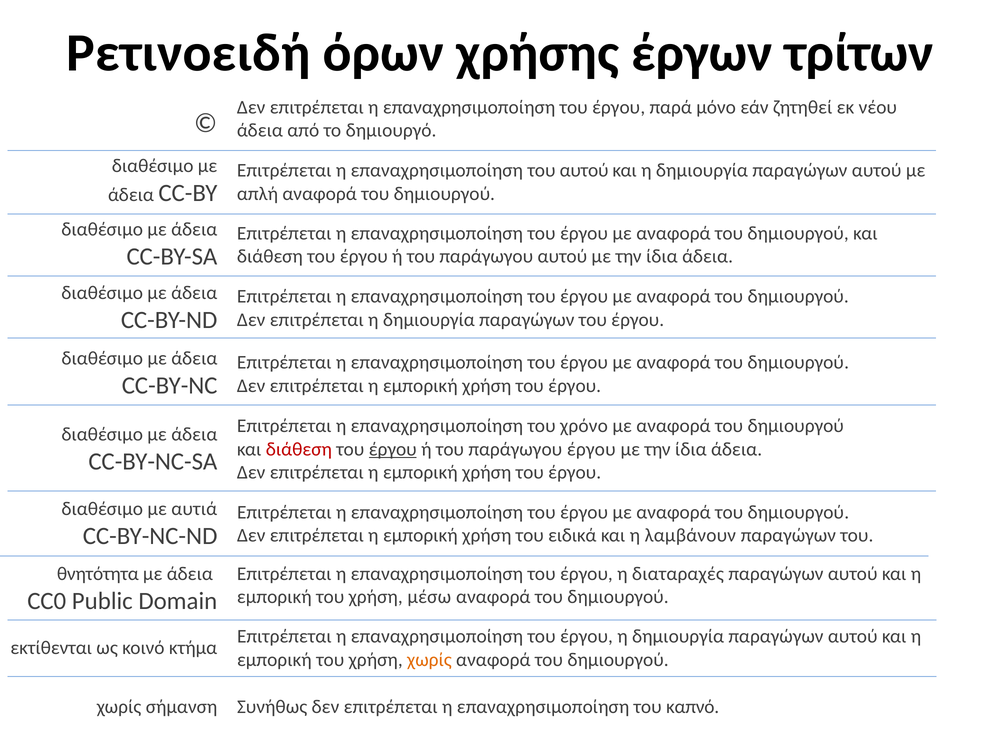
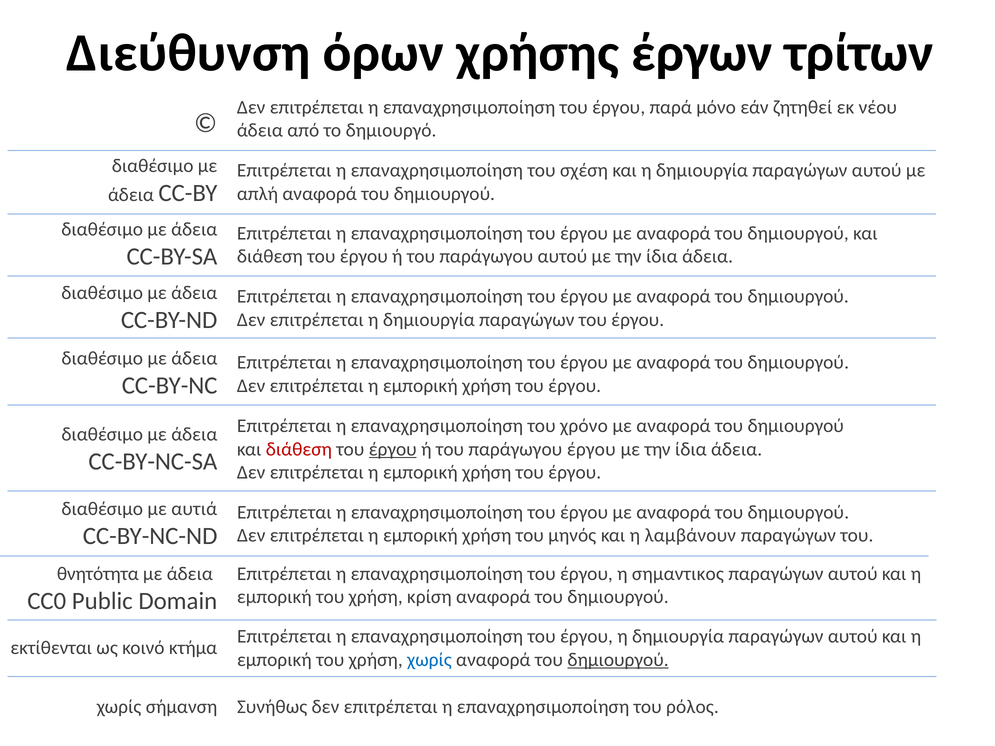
Ρετινοειδή: Ρετινοειδή -> Διεύθυνση
του αυτού: αυτού -> σχέση
ειδικά: ειδικά -> μηνός
διαταραχές: διαταραχές -> σημαντικος
μέσω: μέσω -> κρίση
χωρίς at (429, 660) colour: orange -> blue
δημιουργού at (618, 660) underline: none -> present
καπνό: καπνό -> ρόλος
